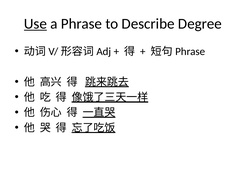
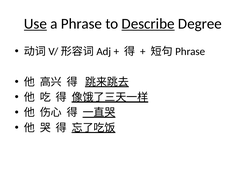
Describe underline: none -> present
